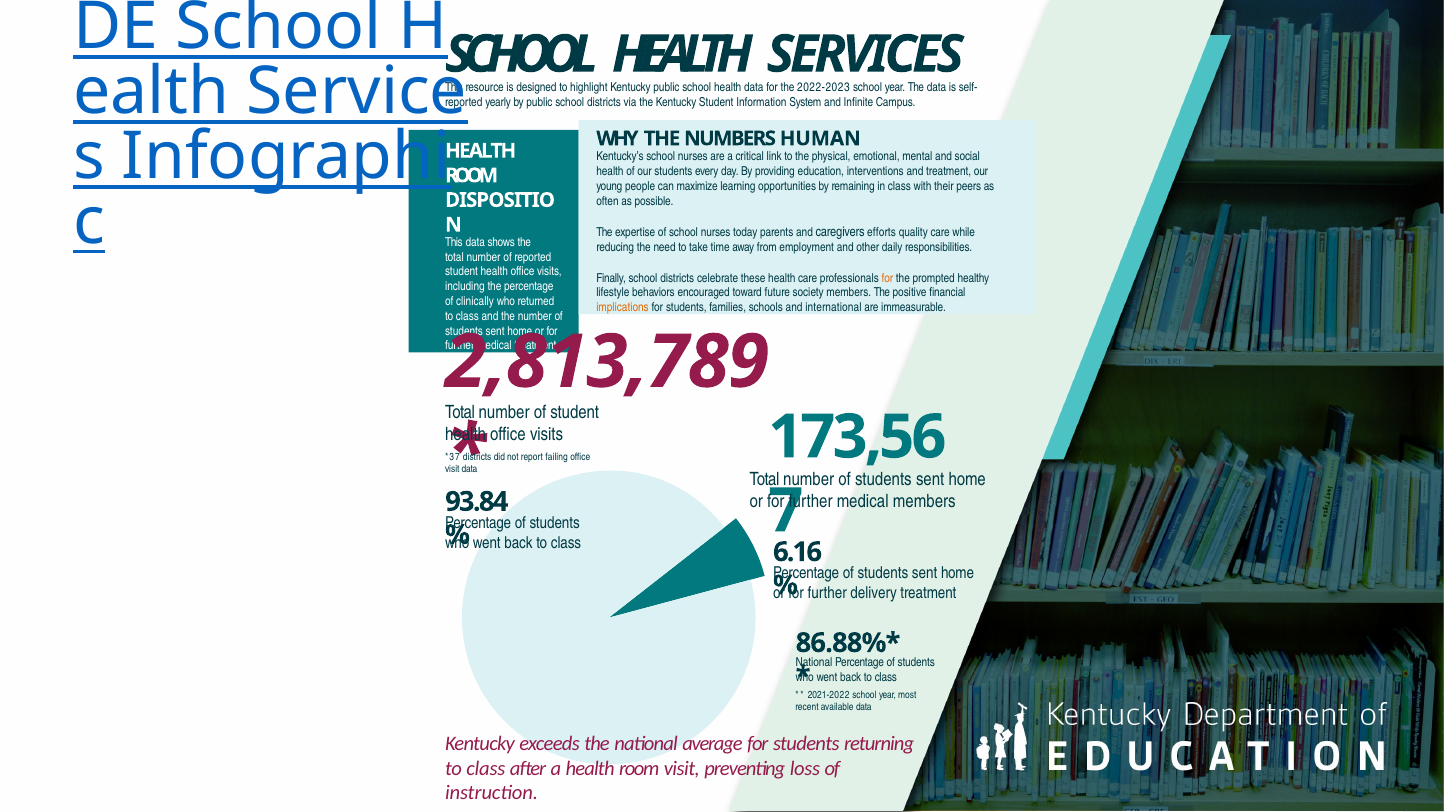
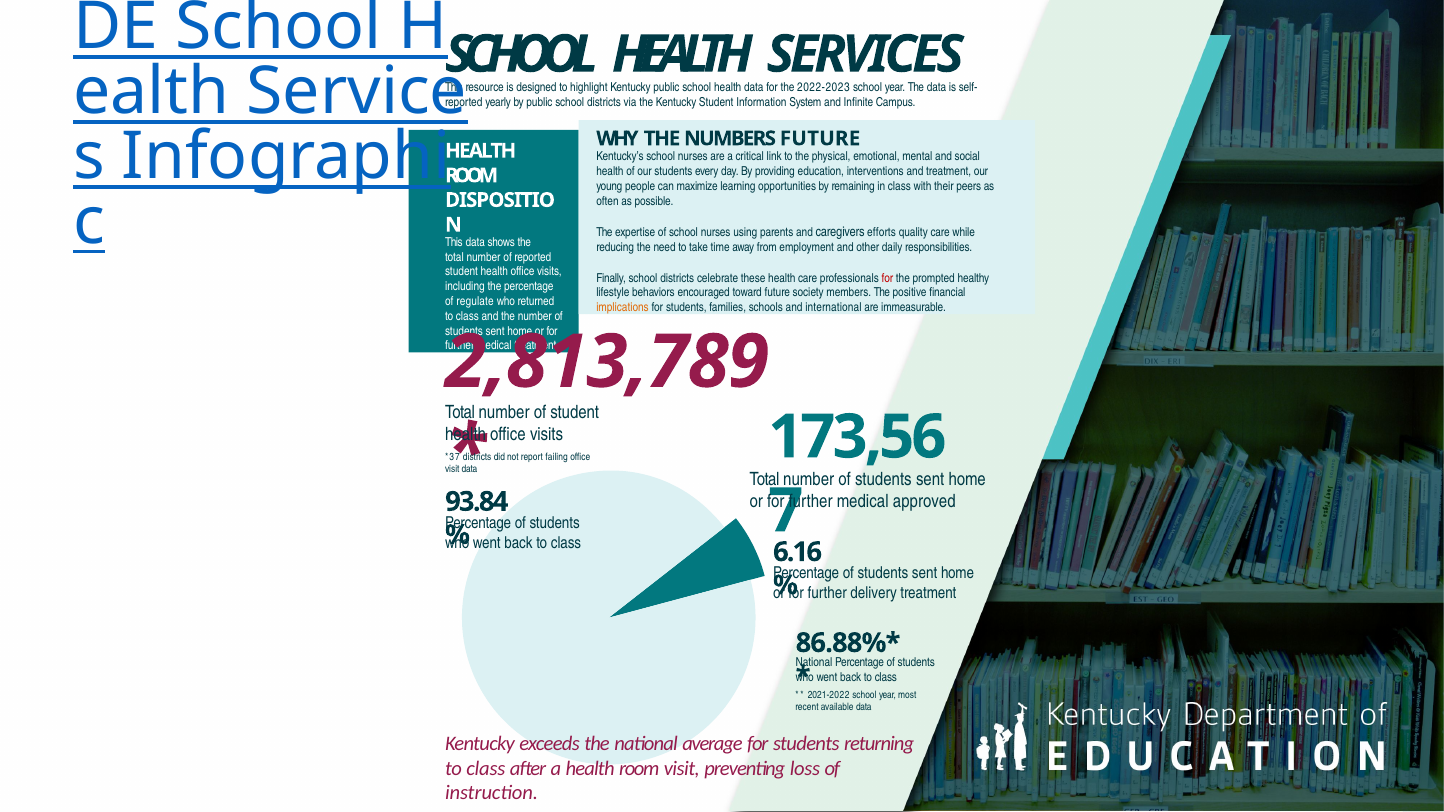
NUMBERS HUMAN: HUMAN -> FUTURE
today: today -> using
for at (887, 278) colour: orange -> red
clinically: clinically -> regulate
medical members: members -> approved
